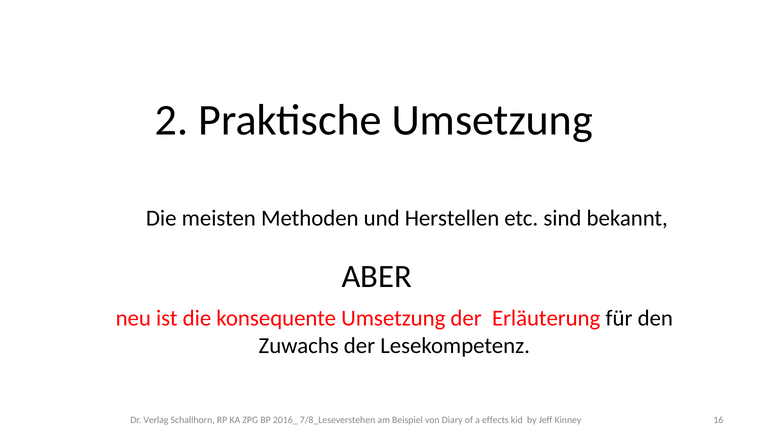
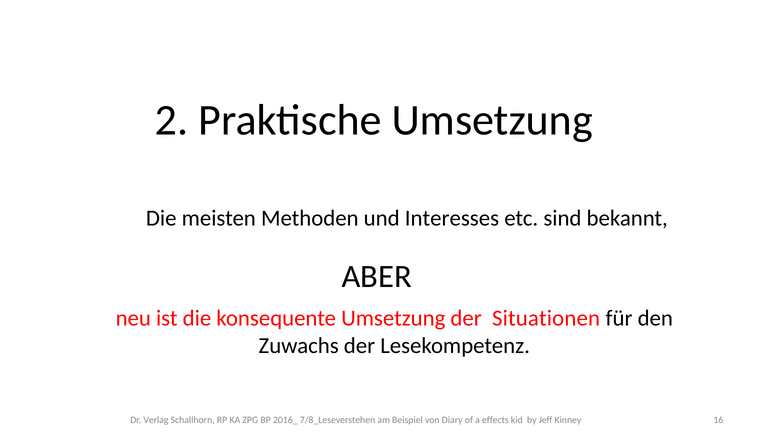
Herstellen: Herstellen -> Interesses
Erläuterung: Erläuterung -> Situationen
